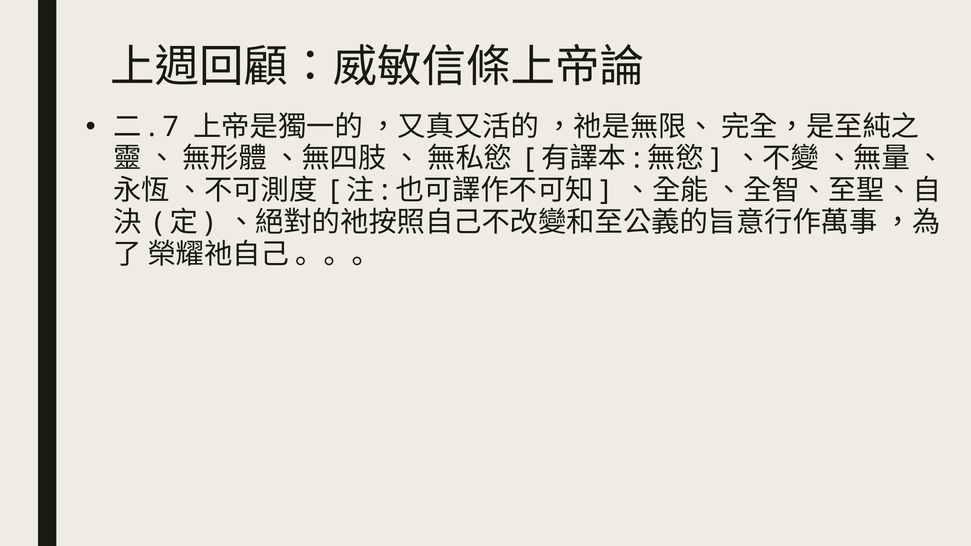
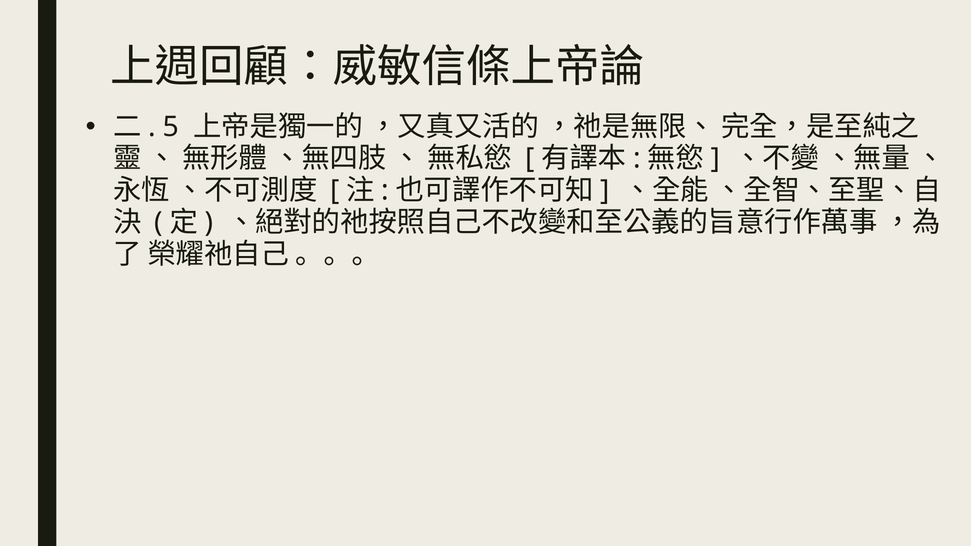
7: 7 -> 5
